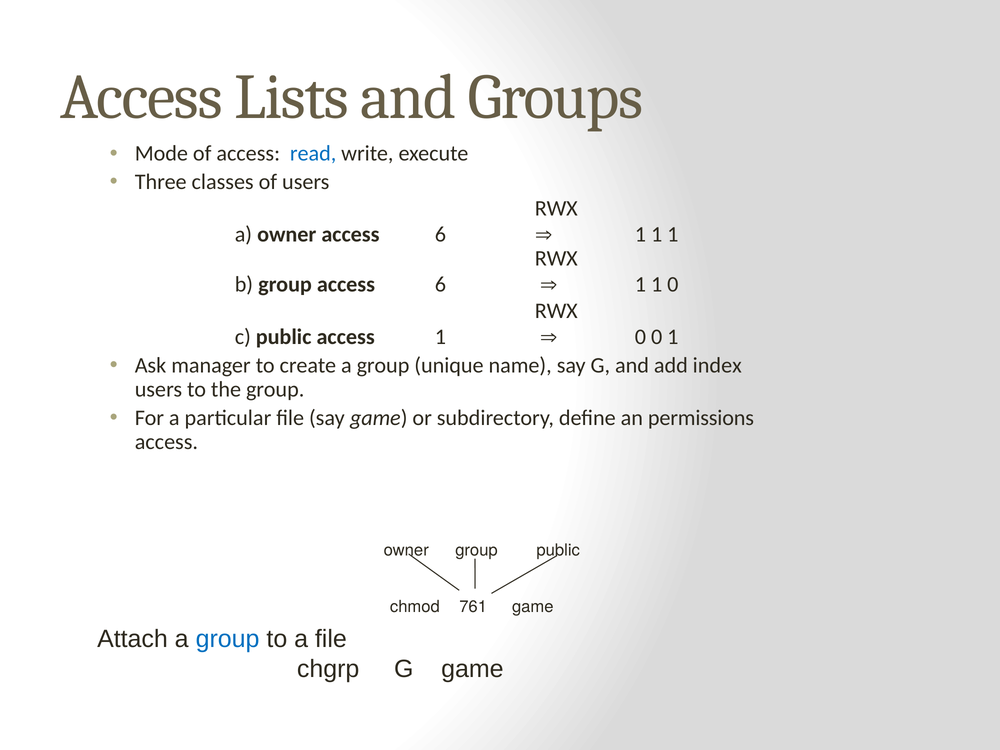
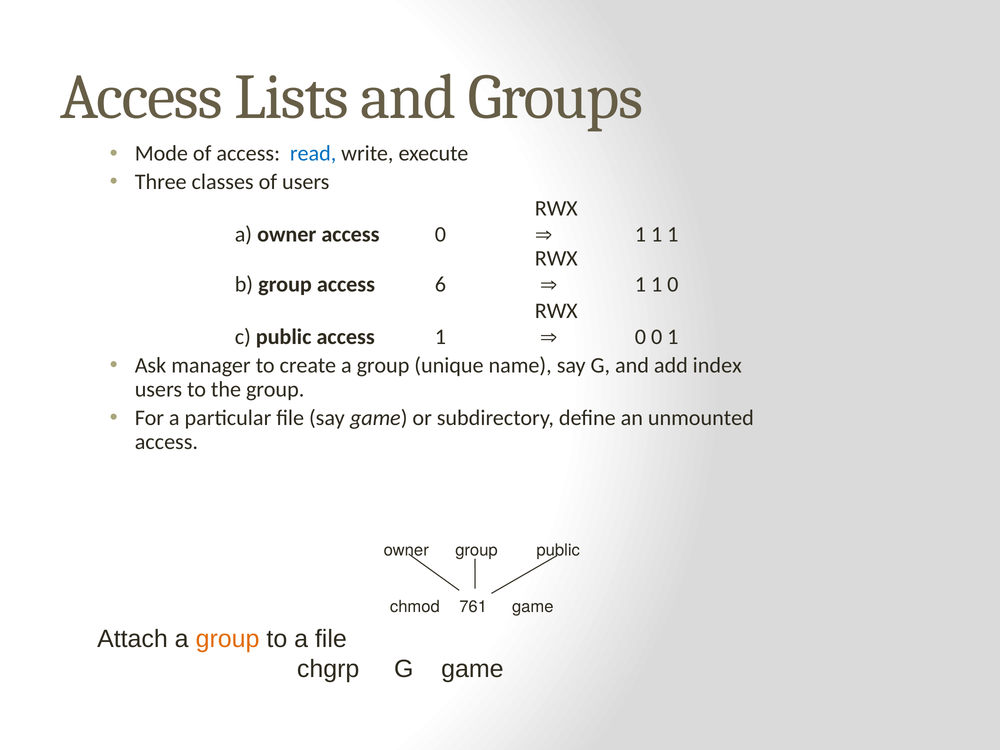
owner access 6: 6 -> 0
permissions: permissions -> unmounted
group at (228, 639) colour: blue -> orange
